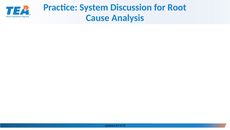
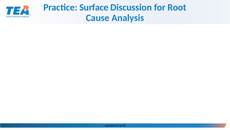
System: System -> Surface
